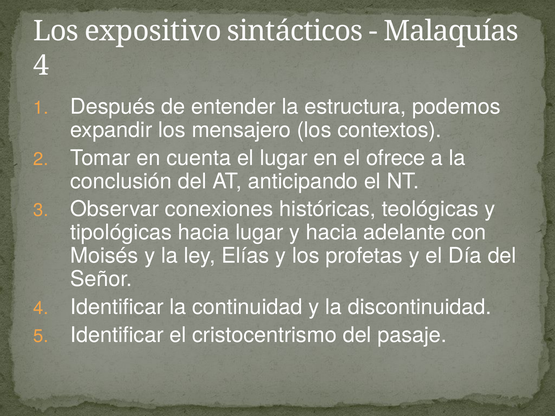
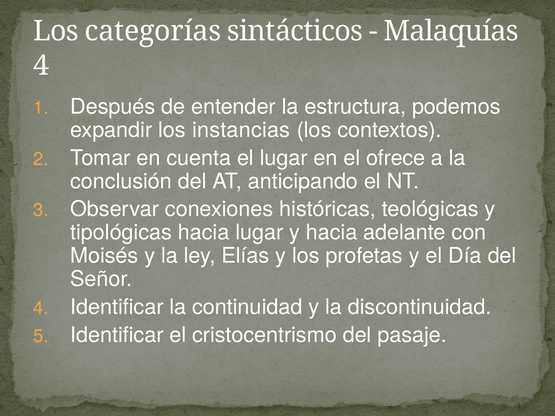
expositivo: expositivo -> categorías
mensajero: mensajero -> instancias
